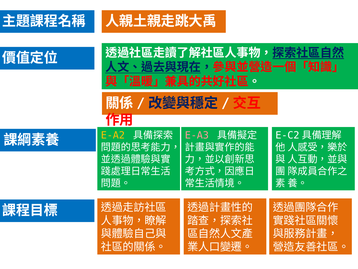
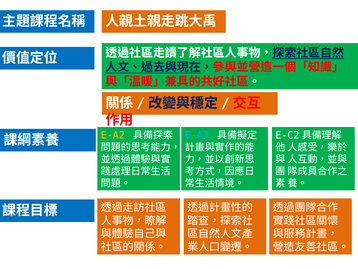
E-A3 colour: pink -> light blue
